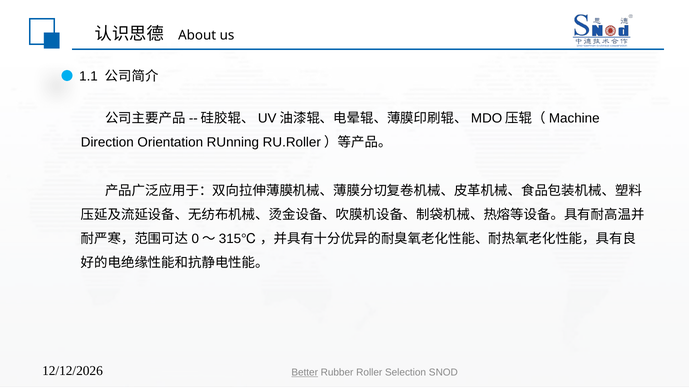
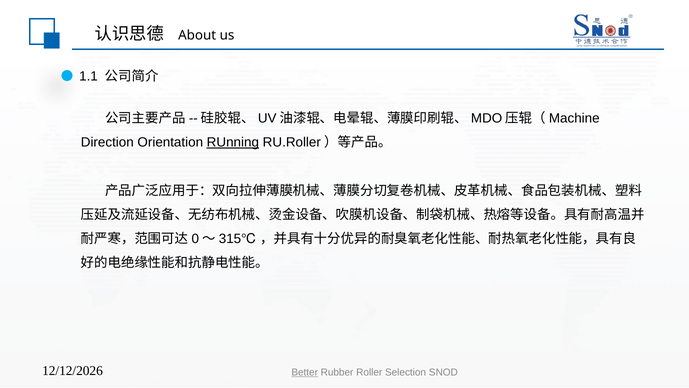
RUnning underline: none -> present
